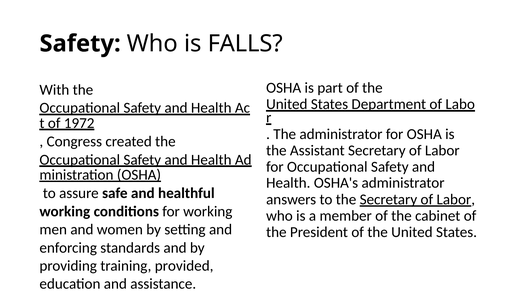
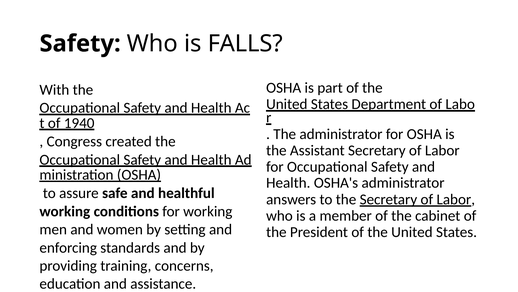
1972: 1972 -> 1940
provided: provided -> concerns
